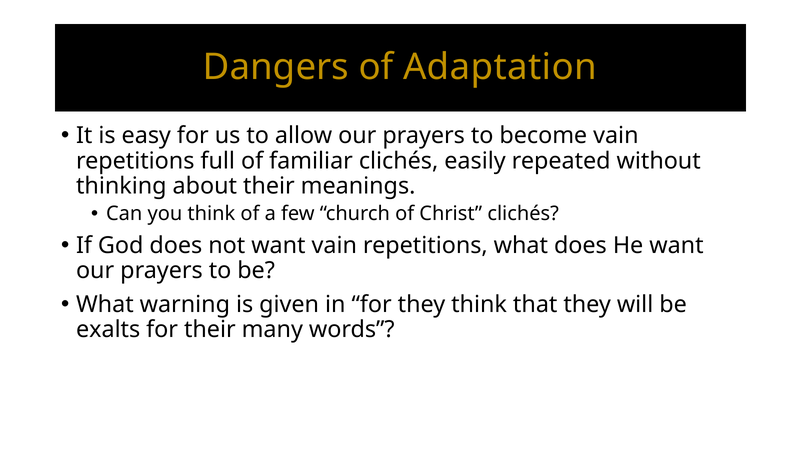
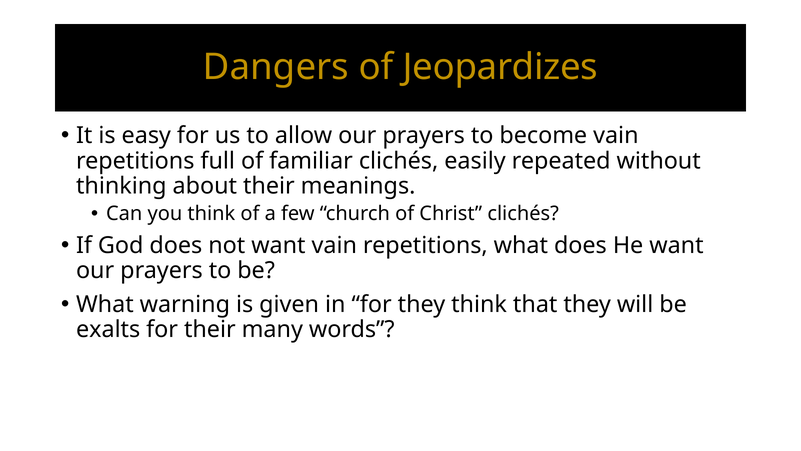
Adaptation: Adaptation -> Jeopardizes
